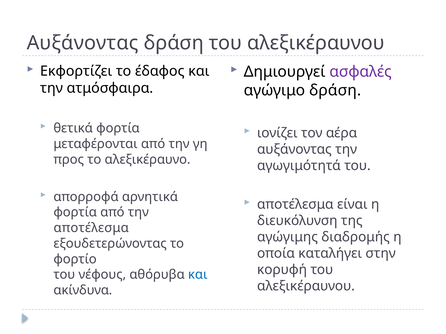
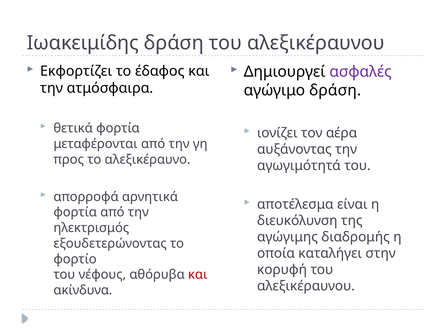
Αυξάνοντας at (83, 43): Αυξάνοντας -> Ιωακειμίδης
αποτέλεσμα at (91, 228): αποτέλεσμα -> ηλεκτρισμός
και at (198, 275) colour: blue -> red
